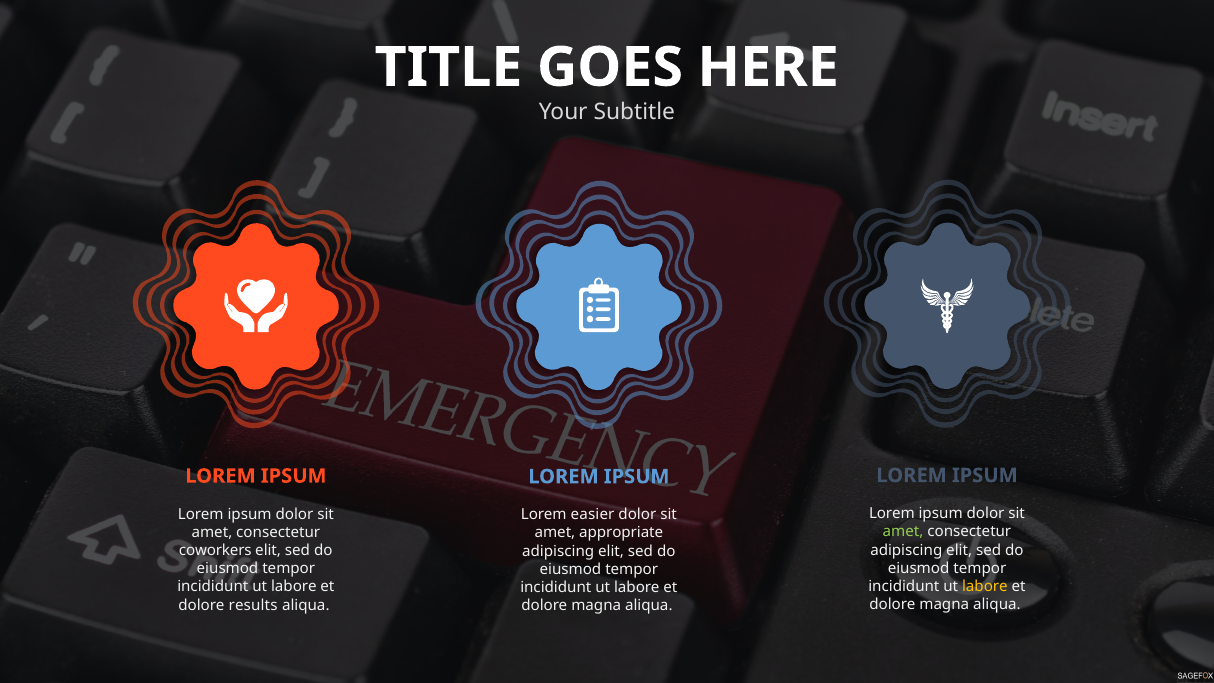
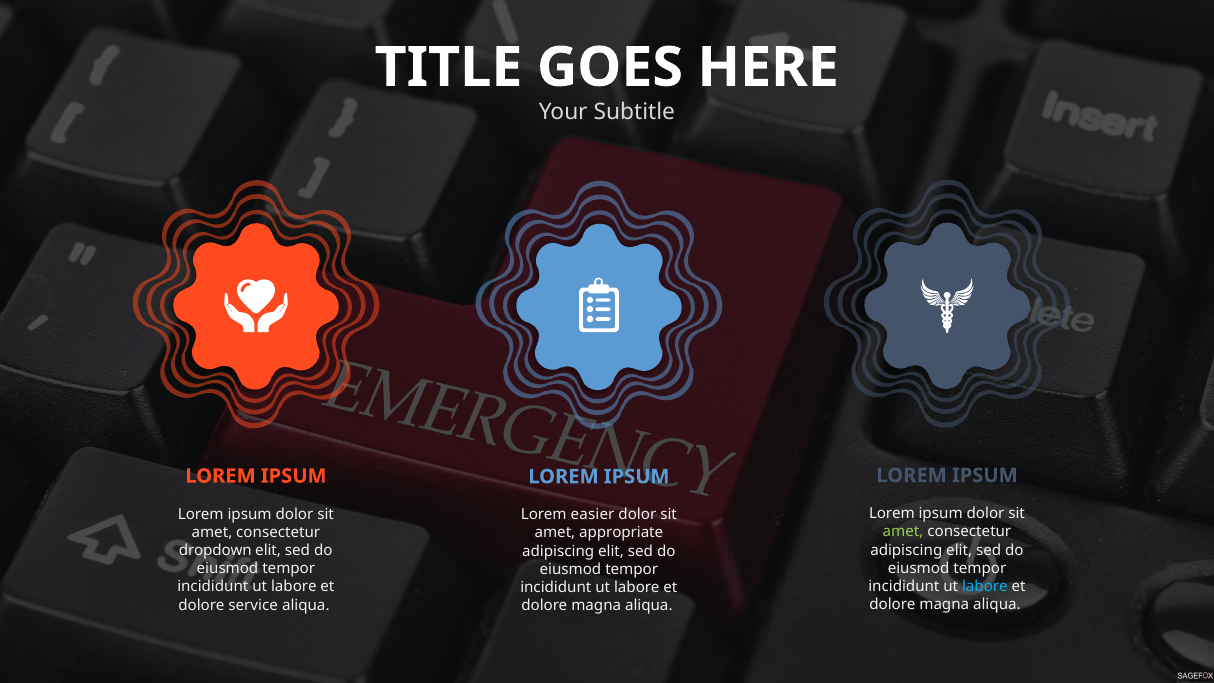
coworkers: coworkers -> dropdown
labore at (985, 586) colour: yellow -> light blue
results: results -> service
